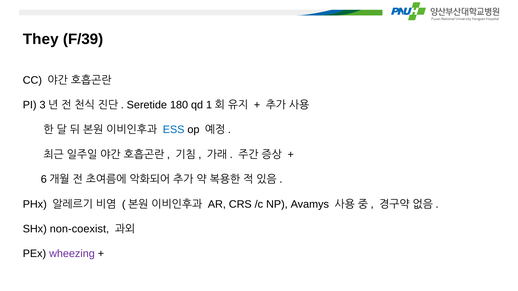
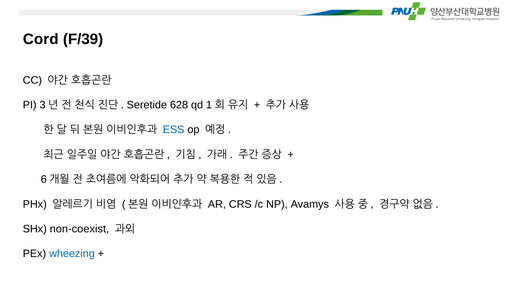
They: They -> Cord
180: 180 -> 628
wheezing colour: purple -> blue
